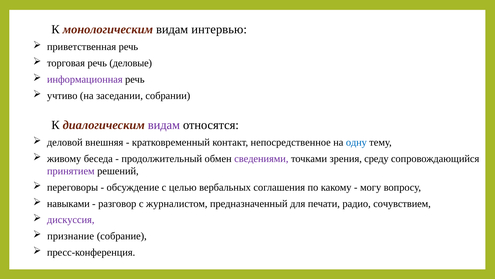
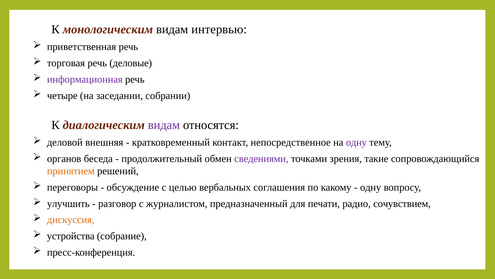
учтиво: учтиво -> четыре
одну at (356, 142) colour: blue -> purple
живому: живому -> органов
среду: среду -> такие
принятием colour: purple -> orange
могу at (371, 187): могу -> одну
навыками: навыками -> улучшить
дискуссия colour: purple -> orange
признание: признание -> устройства
